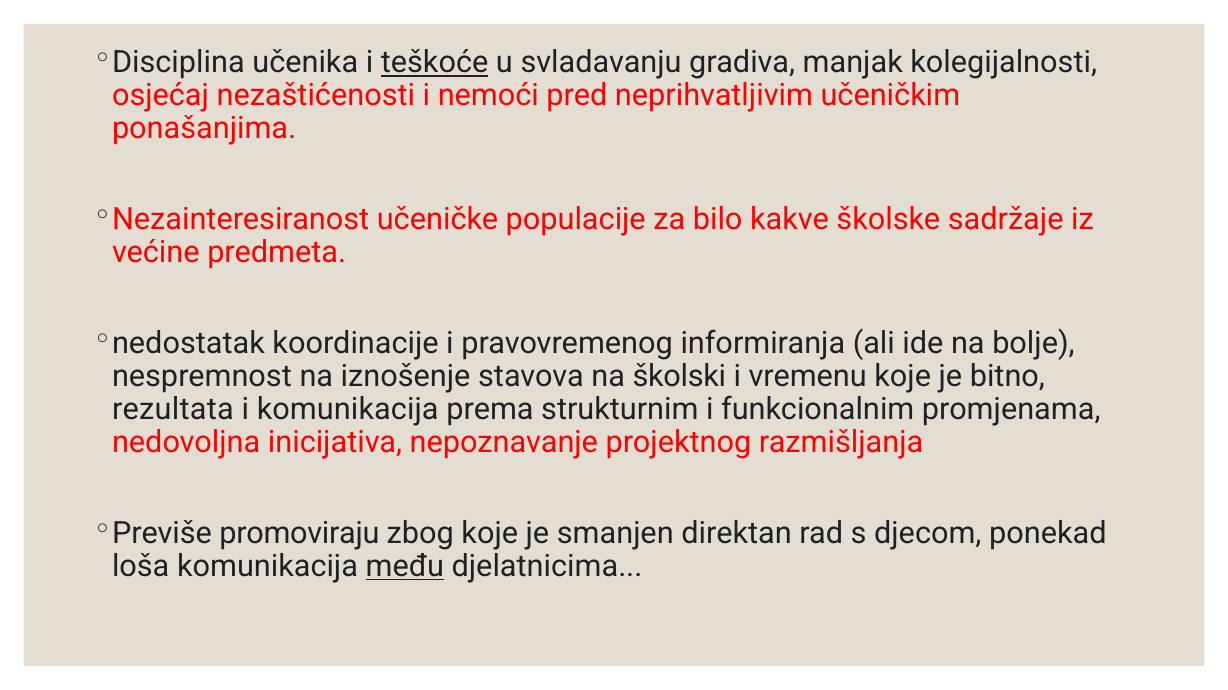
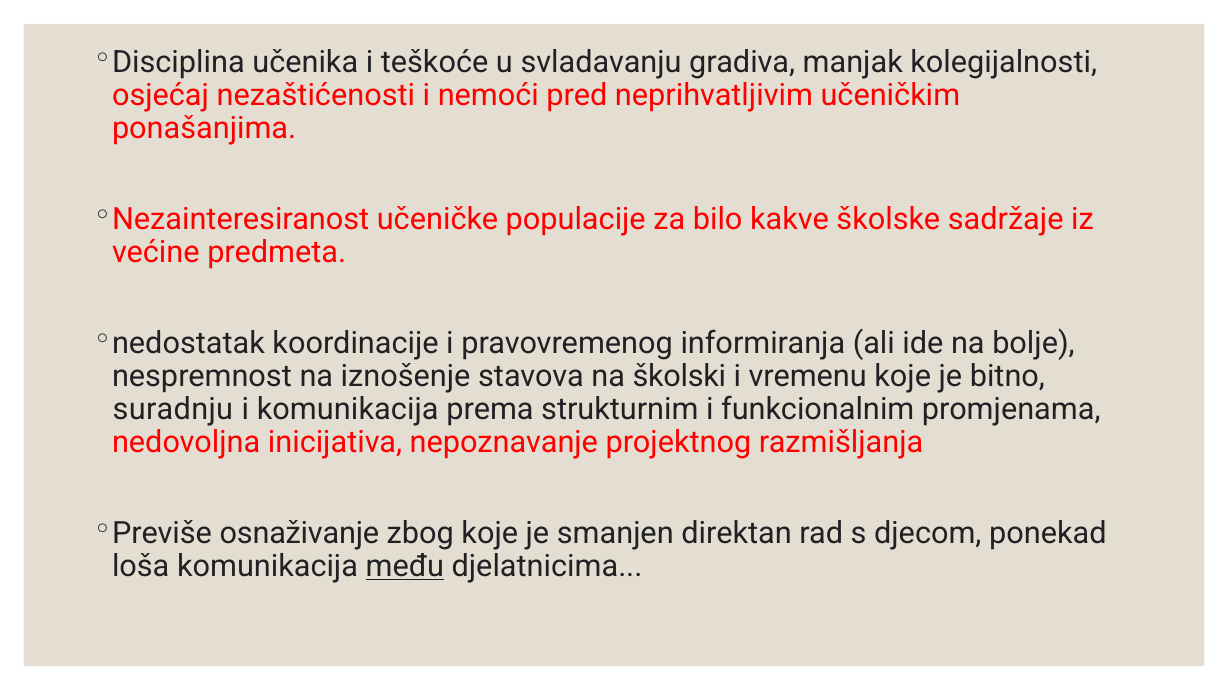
teškoće underline: present -> none
rezultata: rezultata -> suradnju
promoviraju: promoviraju -> osnaživanje
